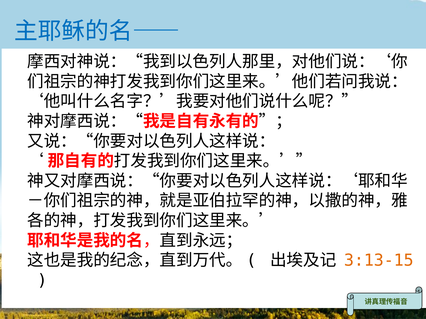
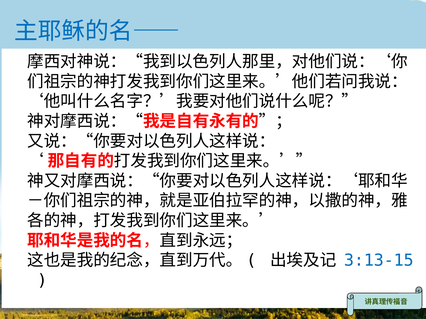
3:13-15 colour: orange -> blue
